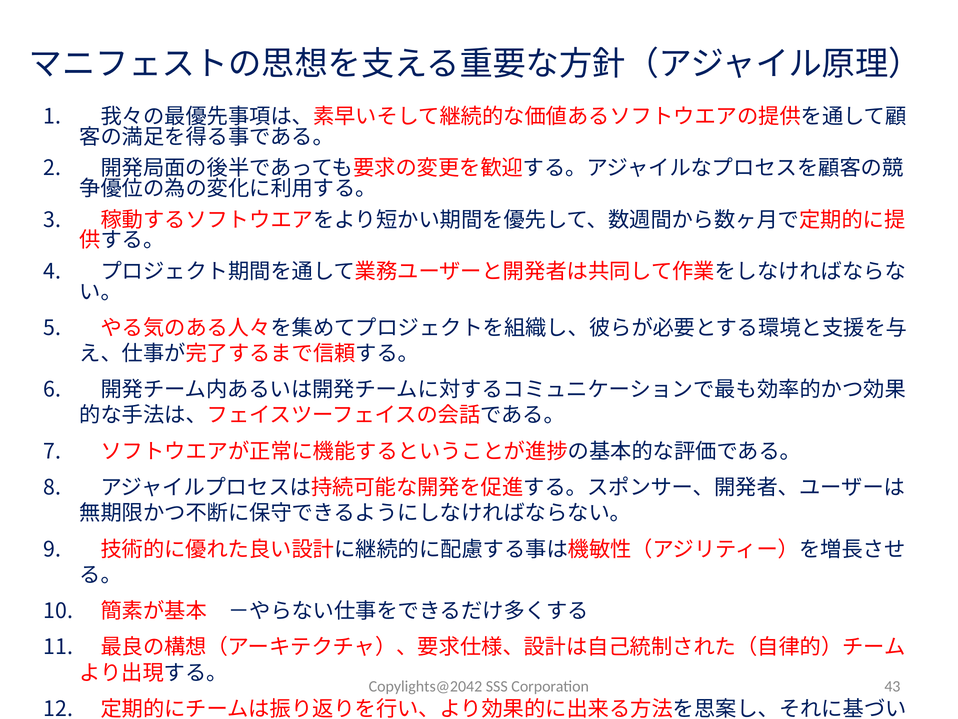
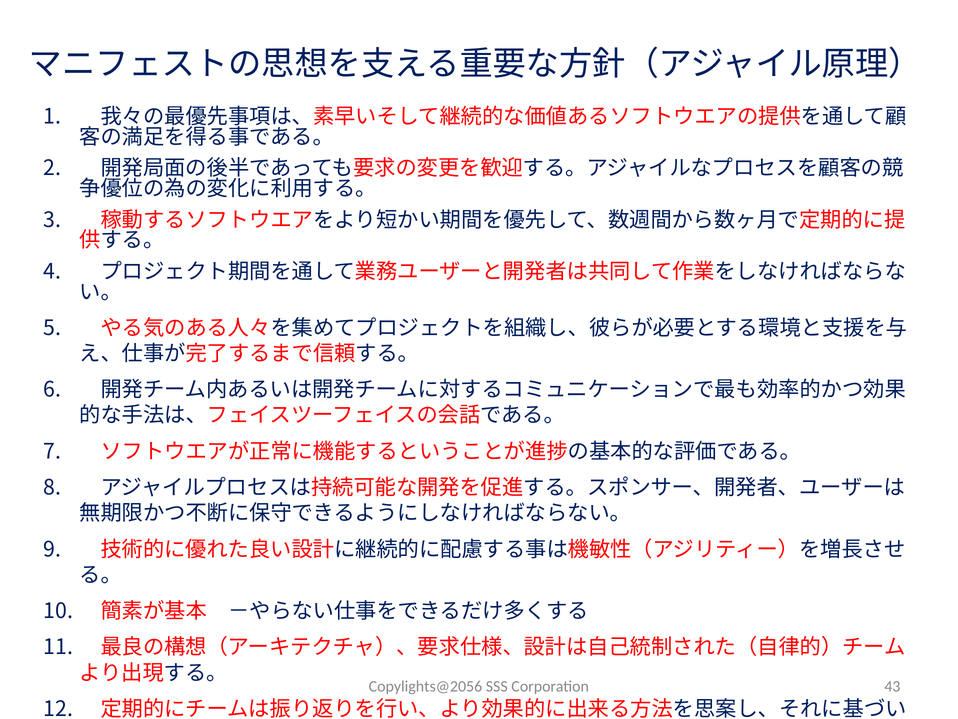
Copylights@2042: Copylights@2042 -> Copylights@2056
